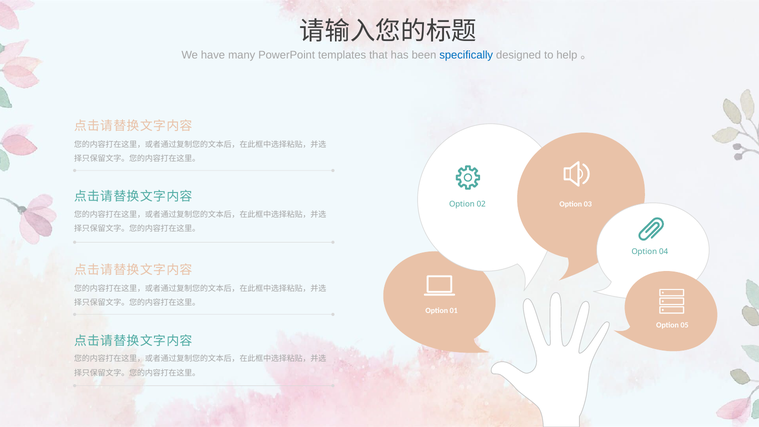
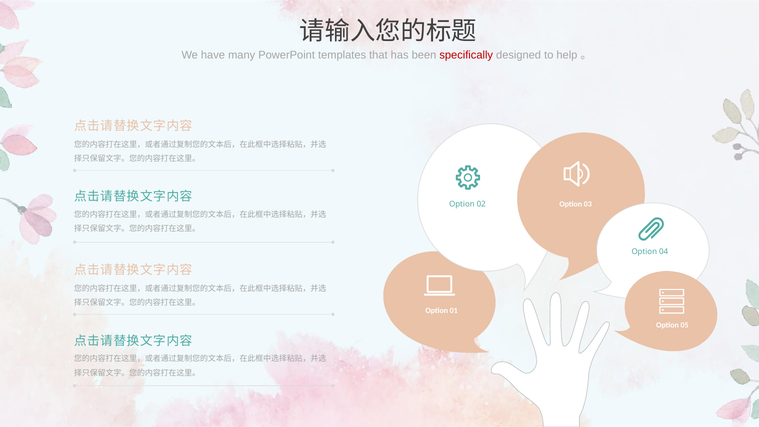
specifically colour: blue -> red
